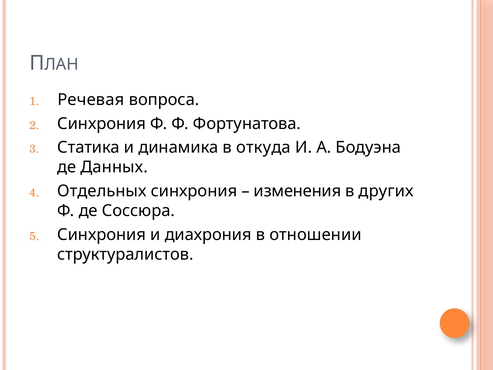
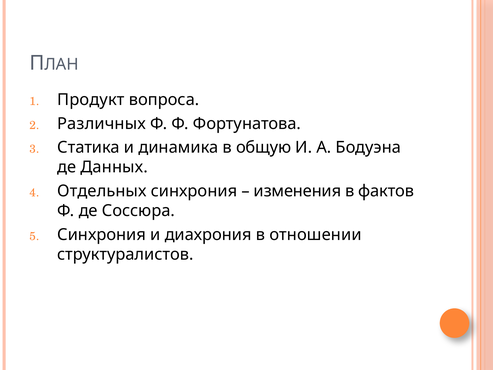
Речевая: Речевая -> Продукт
Синхрония at (102, 124): Синхрония -> Различных
откуда: откуда -> общую
других: других -> фактов
